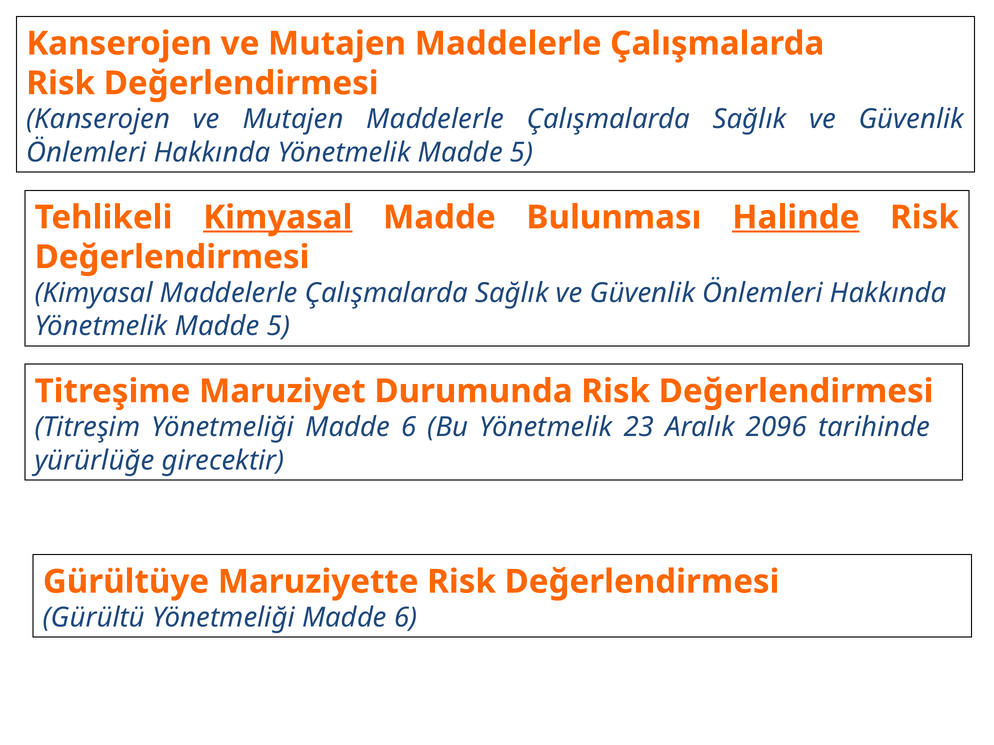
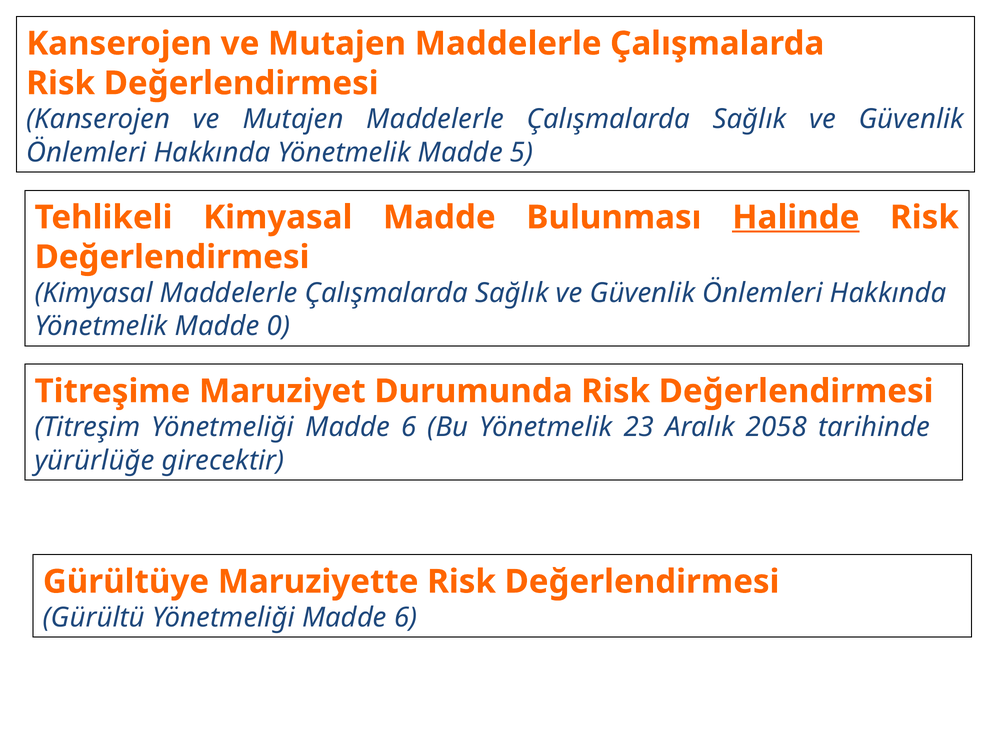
Kimyasal at (278, 218) underline: present -> none
5 at (279, 327): 5 -> 0
2096: 2096 -> 2058
